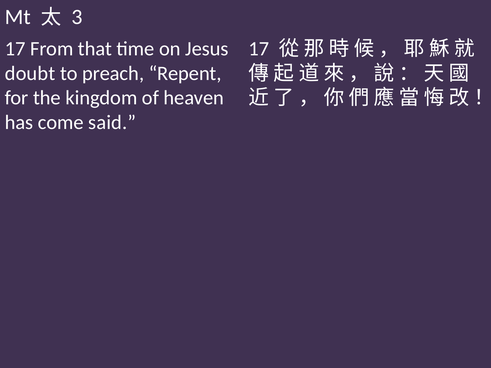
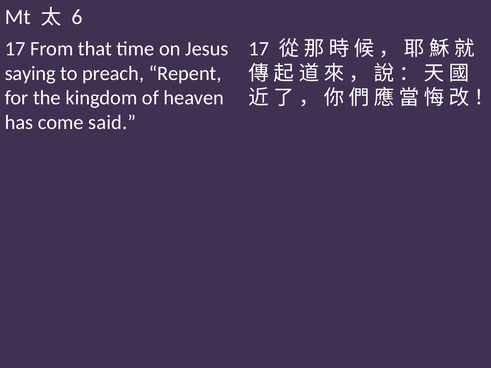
3: 3 -> 6
doubt: doubt -> saying
